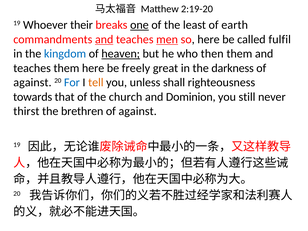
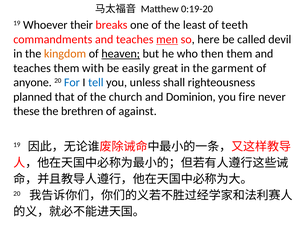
2:19-20: 2:19-20 -> 0:19-20
one underline: present -> none
earth: earth -> teeth
and at (104, 39) underline: present -> none
fulfil: fulfil -> devil
kingdom colour: blue -> orange
them here: here -> with
freely: freely -> easily
darkness: darkness -> garment
against at (32, 82): against -> anyone
tell colour: orange -> blue
towards: towards -> planned
still: still -> fire
thirst: thirst -> these
